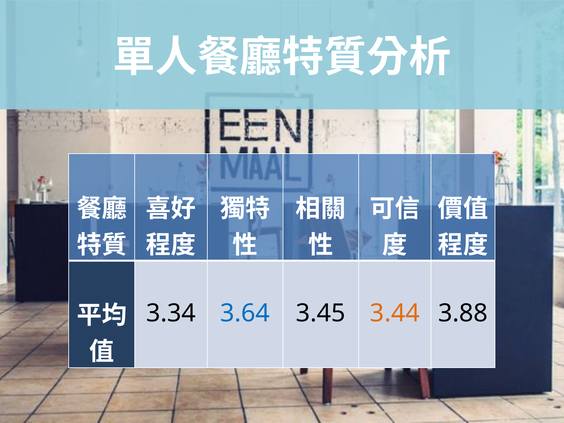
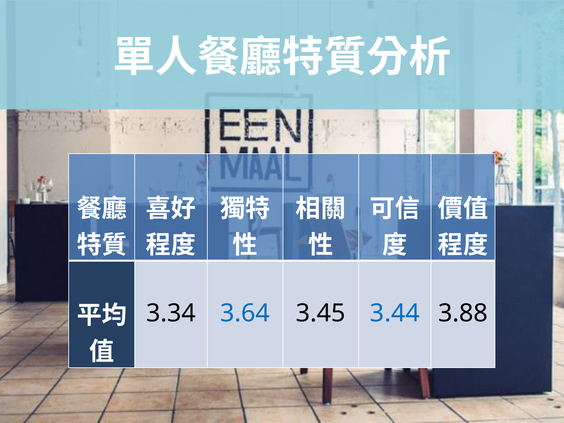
3.44 colour: orange -> blue
